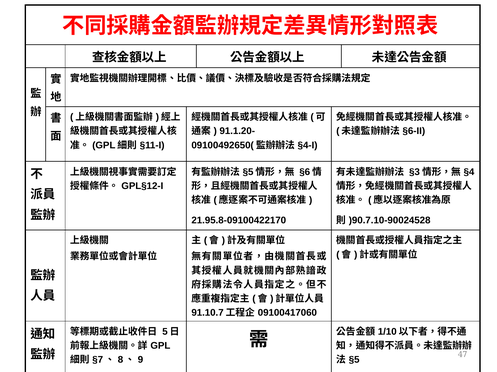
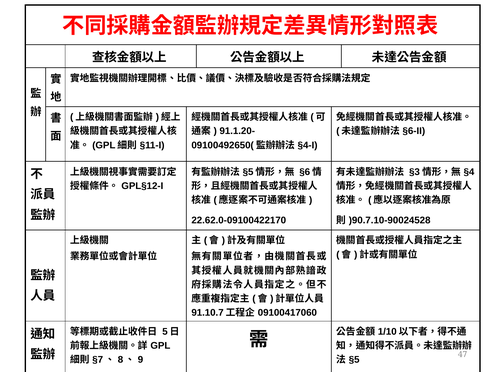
21.95.8-09100422170: 21.95.8-09100422170 -> 22.62.0-09100422170
